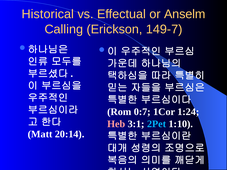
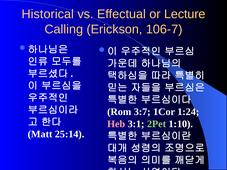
Anselm: Anselm -> Lecture
149-7: 149-7 -> 106-7
0:7: 0:7 -> 3:7
2Pet colour: light blue -> light green
20:14: 20:14 -> 25:14
